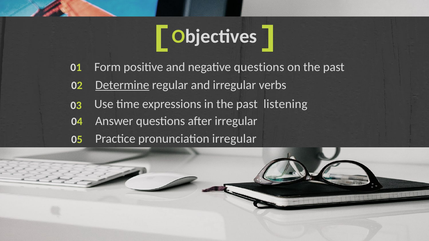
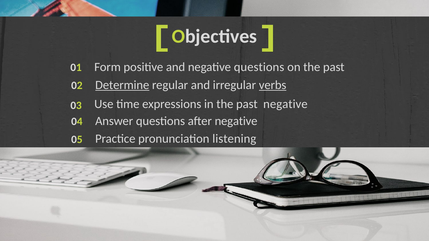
verbs underline: none -> present
past listening: listening -> negative
after irregular: irregular -> negative
pronunciation irregular: irregular -> listening
